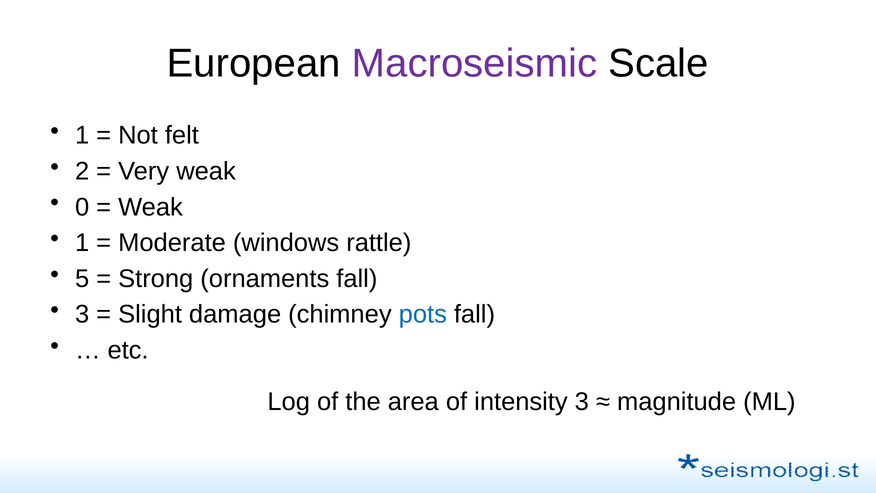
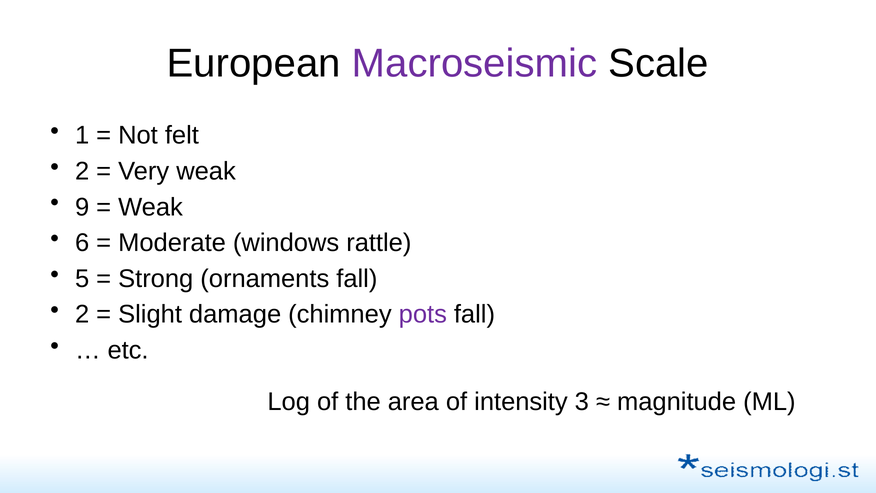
0: 0 -> 9
1 at (82, 243): 1 -> 6
3 at (82, 314): 3 -> 2
pots colour: blue -> purple
